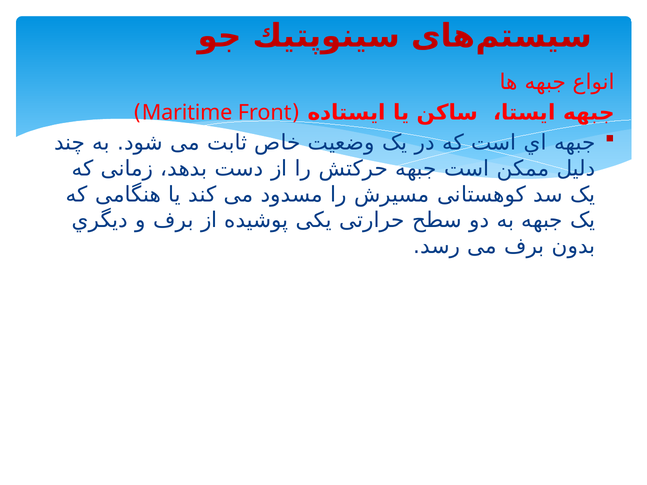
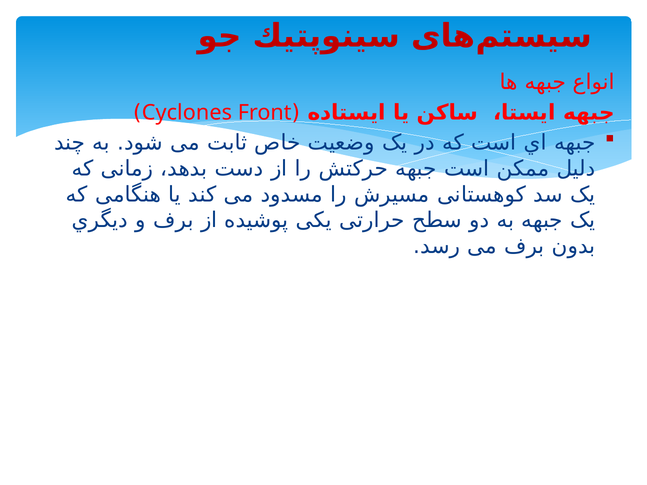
Maritime: Maritime -> Cyclones
